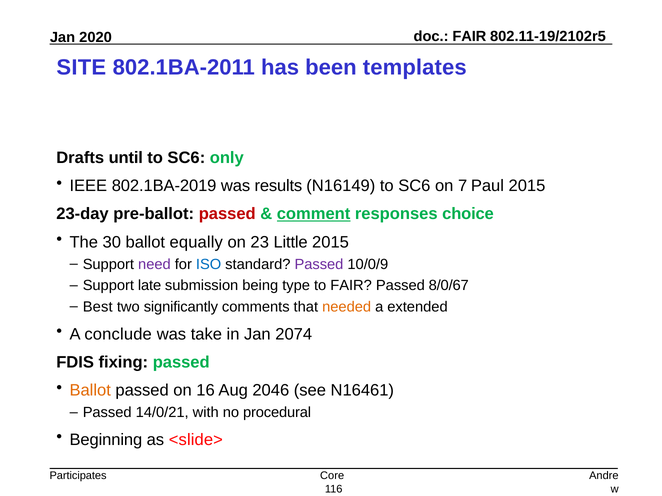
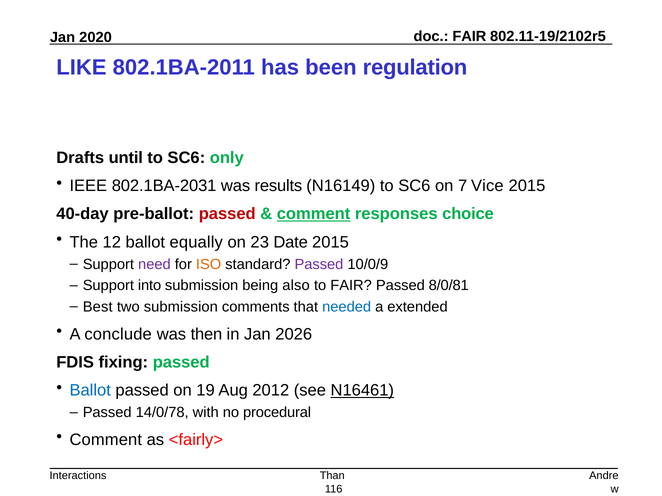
SITE: SITE -> LIKE
templates: templates -> regulation
802.1BA-2019: 802.1BA-2019 -> 802.1BA-2031
Paul: Paul -> Vice
23-day: 23-day -> 40-day
30: 30 -> 12
Little: Little -> Date
ISO colour: blue -> orange
late: late -> into
type: type -> also
8/0/67: 8/0/67 -> 8/0/81
two significantly: significantly -> submission
needed colour: orange -> blue
take: take -> then
2074: 2074 -> 2026
Ballot at (90, 391) colour: orange -> blue
16: 16 -> 19
2046: 2046 -> 2012
N16461 underline: none -> present
14/0/21: 14/0/21 -> 14/0/78
Beginning at (106, 440): Beginning -> Comment
<slide>: <slide> -> <fairly>
Participates: Participates -> Interactions
Core: Core -> Than
